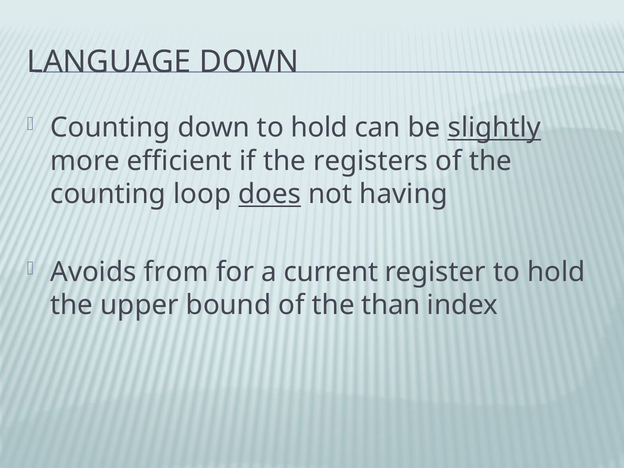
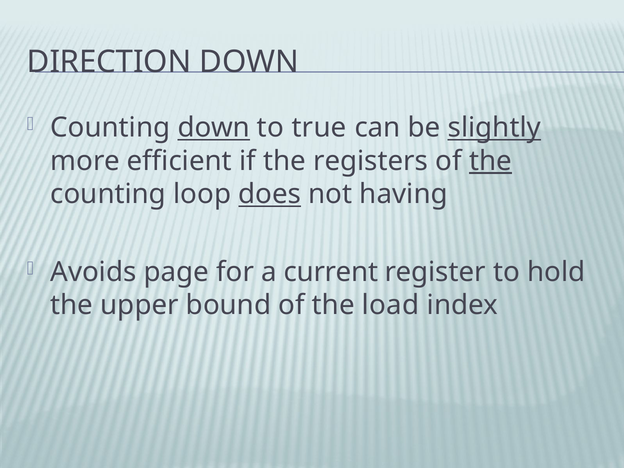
LANGUAGE: LANGUAGE -> DIRECTION
down at (214, 128) underline: none -> present
hold at (319, 128): hold -> true
the at (490, 161) underline: none -> present
from: from -> page
than: than -> load
